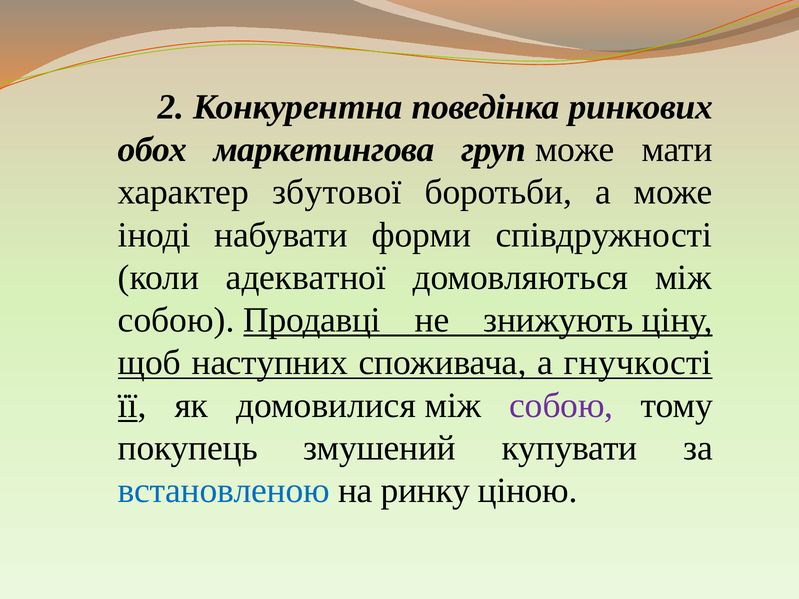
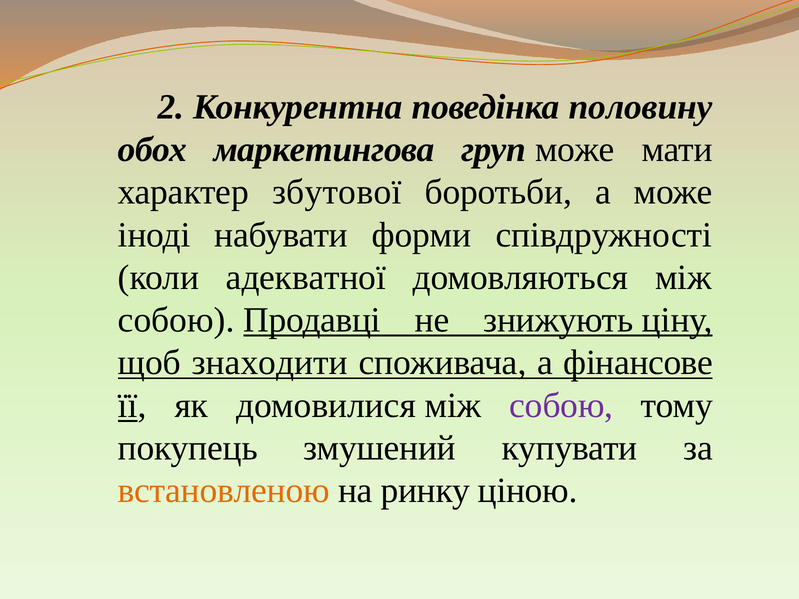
ринкових: ринкових -> половину
наступних: наступних -> знаходити
гнучкості: гнучкості -> фінансове
встановленою colour: blue -> orange
